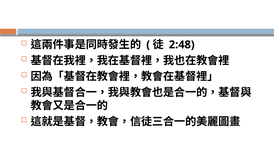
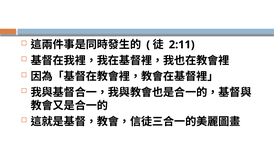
2:48: 2:48 -> 2:11
